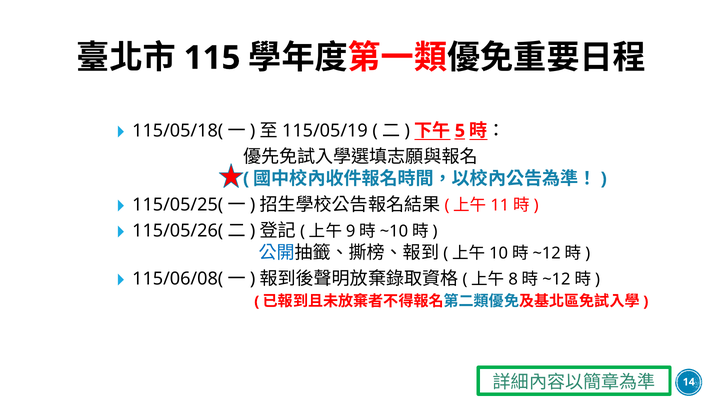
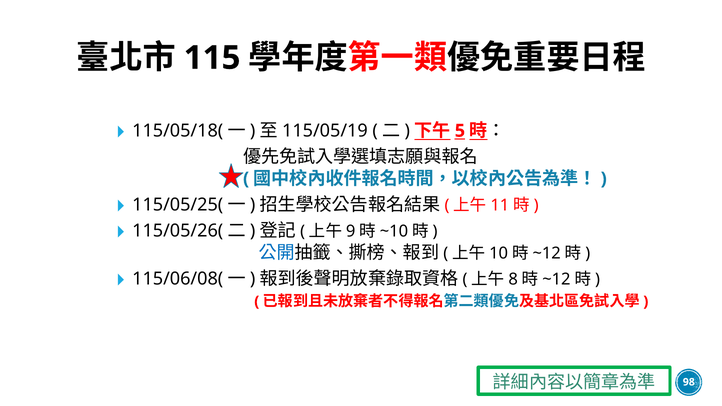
14: 14 -> 98
